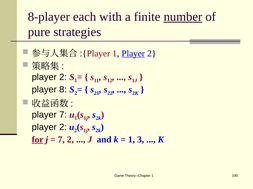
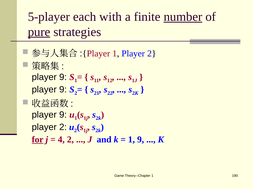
8-player: 8-player -> 5-player
pure underline: none -> present
Player at (133, 54) underline: present -> none
2 at (63, 77): 2 -> 9
8 at (63, 90): 8 -> 9
7 at (63, 115): 7 -> 9
7 at (61, 140): 7 -> 4
1 3: 3 -> 9
